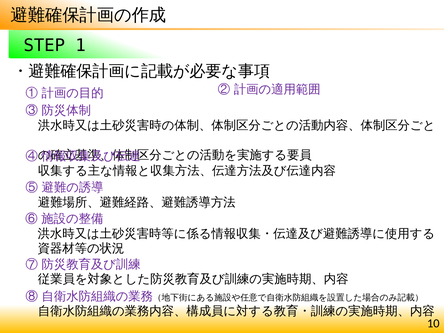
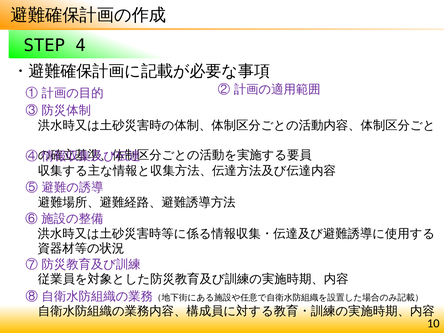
1: 1 -> 4
